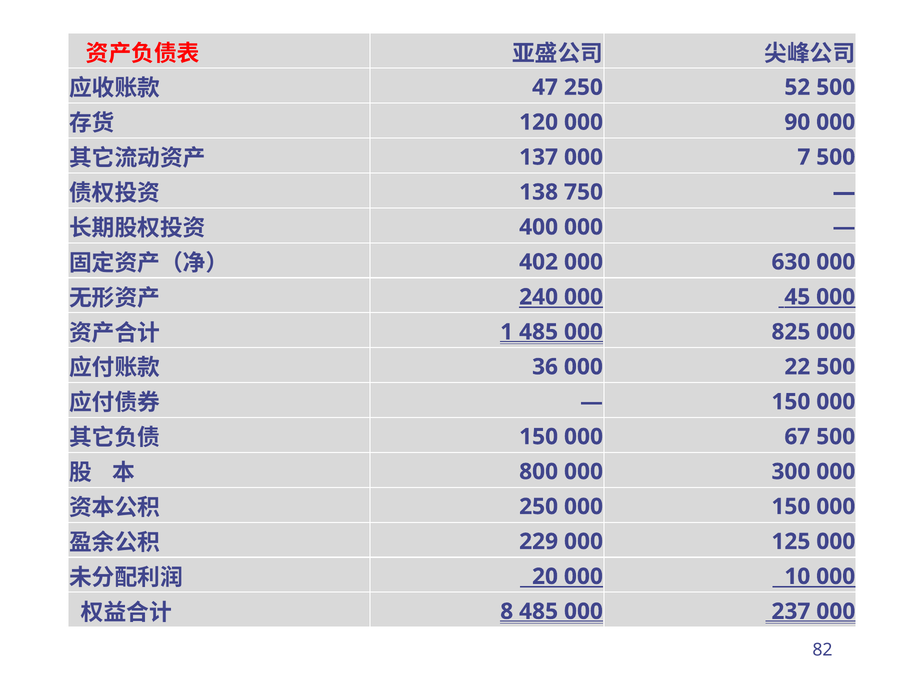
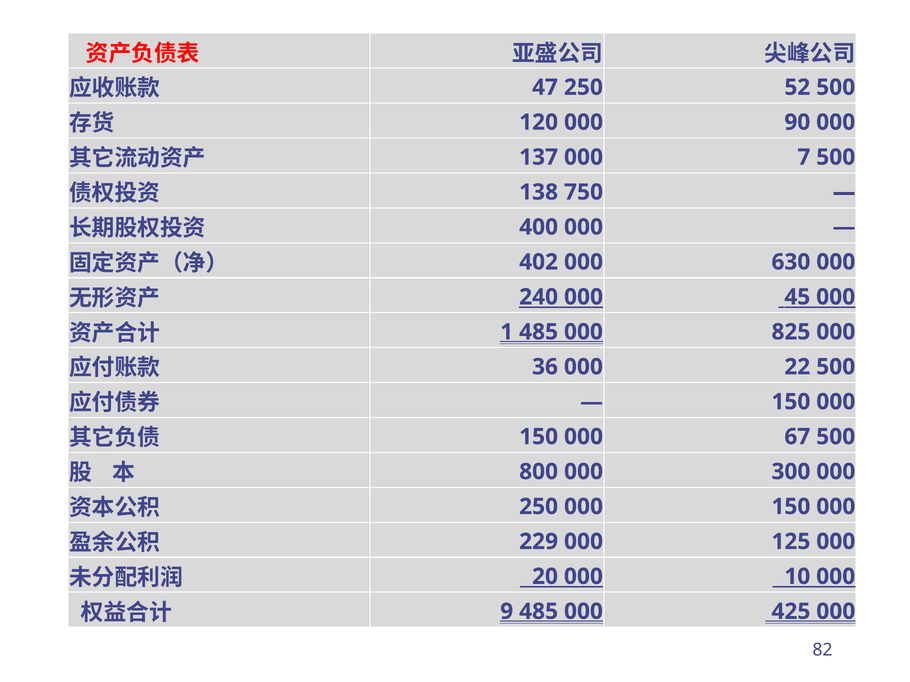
8: 8 -> 9
237: 237 -> 425
